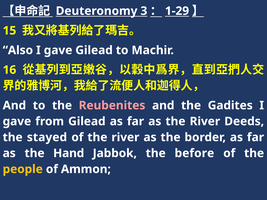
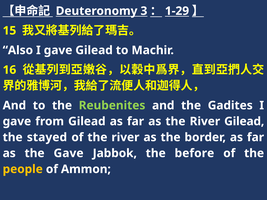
Reubenites colour: pink -> light green
River Deeds: Deeds -> Gilead
the Hand: Hand -> Gave
